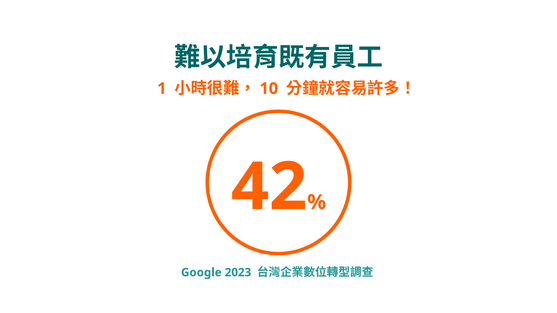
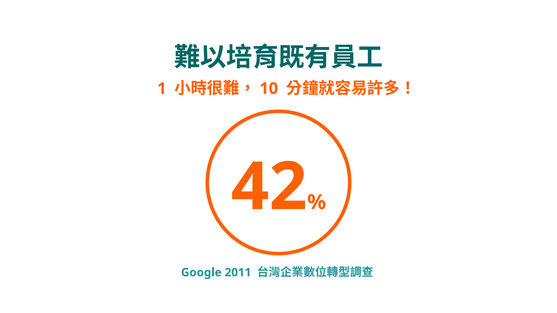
2023: 2023 -> 2011
